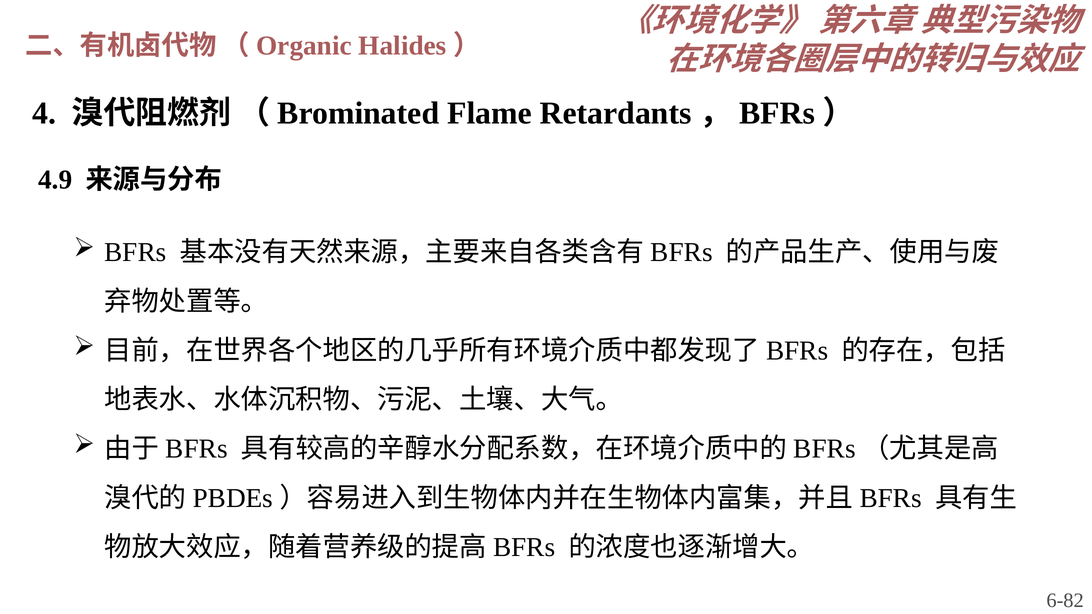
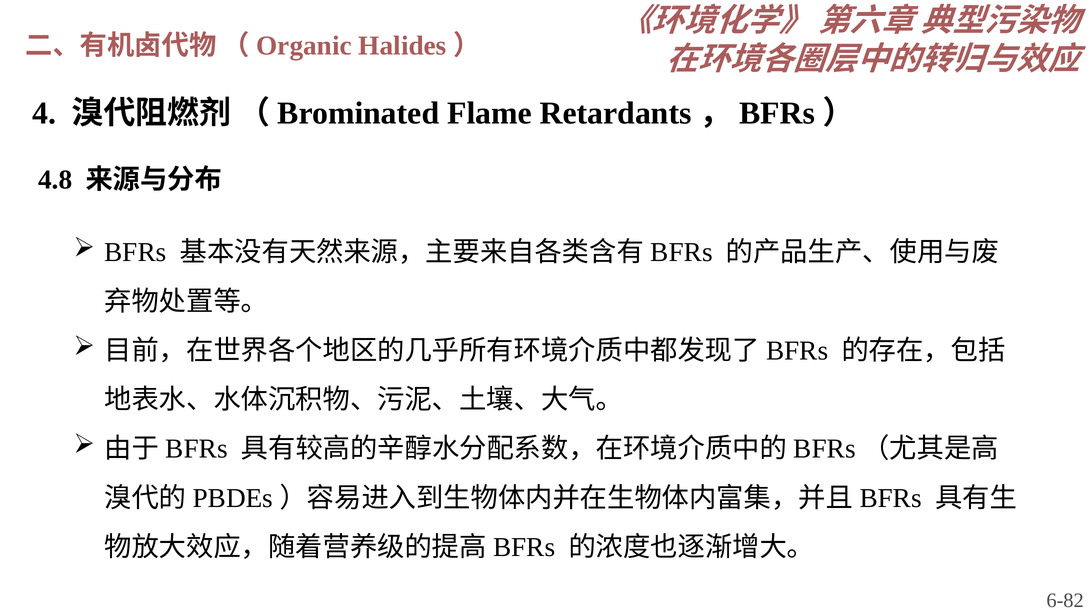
4.9: 4.9 -> 4.8
